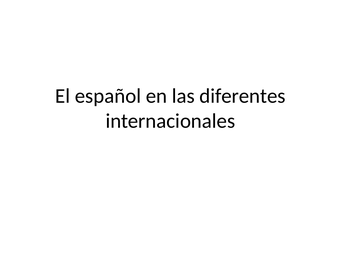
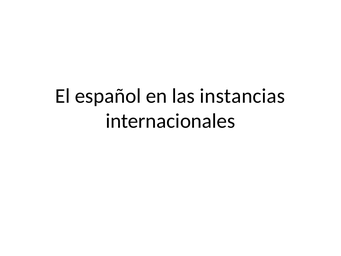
diferentes: diferentes -> instancias
